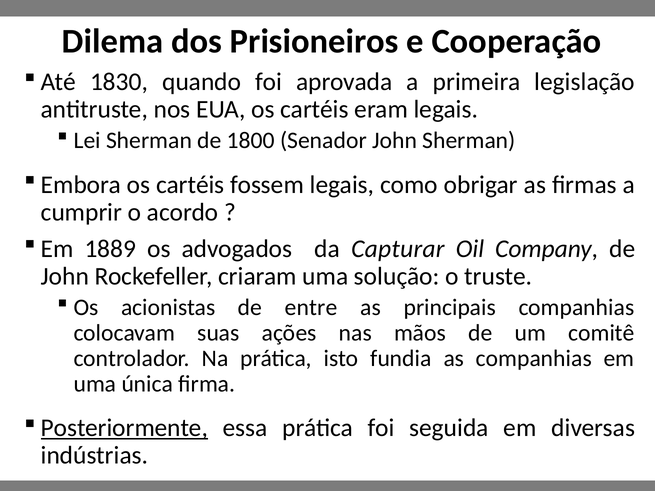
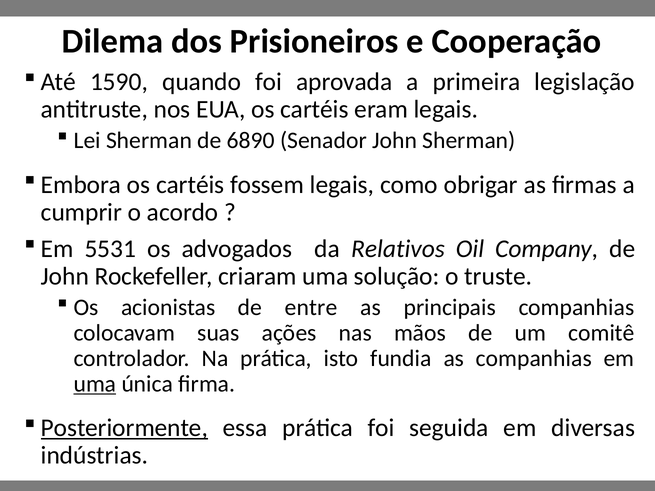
1830: 1830 -> 1590
1800: 1800 -> 6890
1889: 1889 -> 5531
Capturar: Capturar -> Relativos
uma at (95, 384) underline: none -> present
